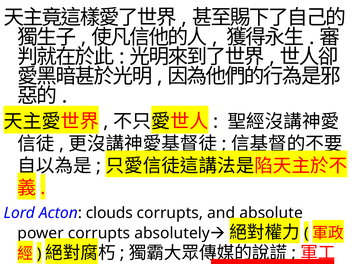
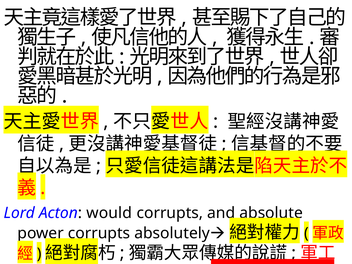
clouds: clouds -> would
